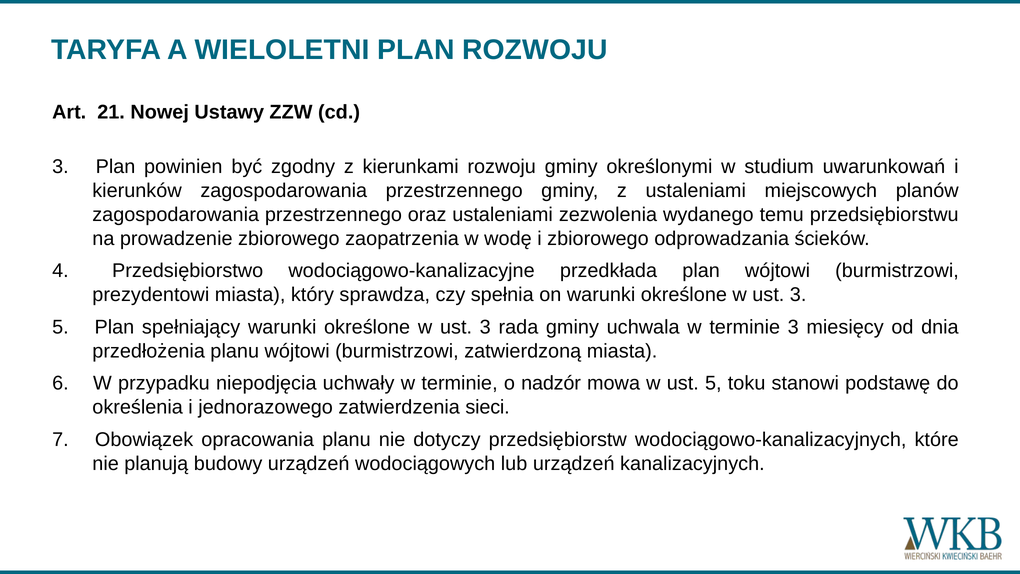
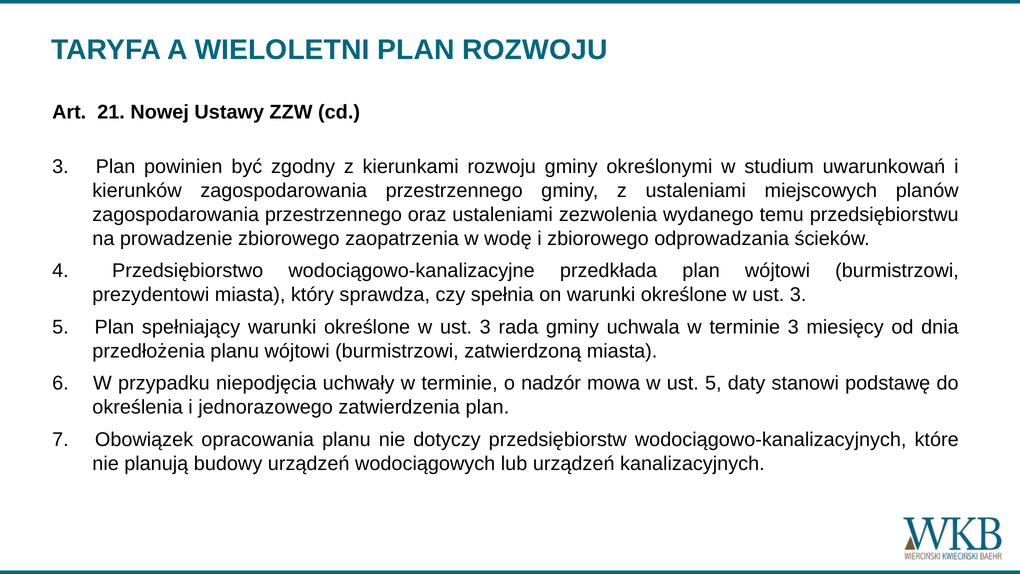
toku: toku -> daty
zatwierdzenia sieci: sieci -> plan
